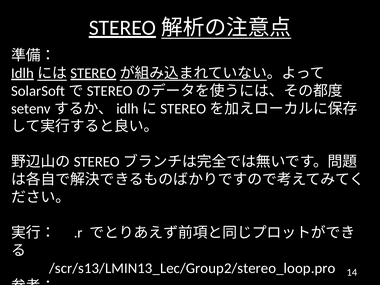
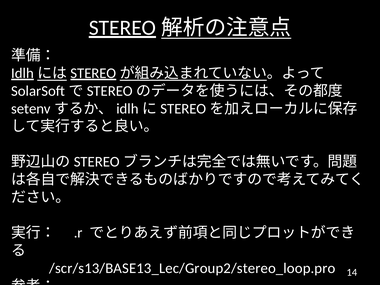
/scr/s13/LMIN13_Lec/Group2/stereo_loop.pro: /scr/s13/LMIN13_Lec/Group2/stereo_loop.pro -> /scr/s13/BASE13_Lec/Group2/stereo_loop.pro
